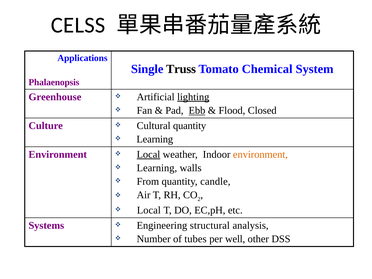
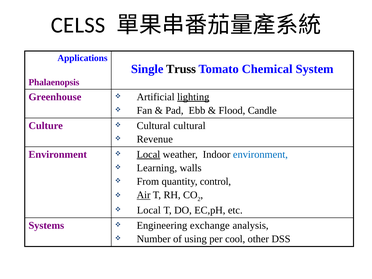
Ebb underline: present -> none
Closed: Closed -> Candle
Cultural quantity: quantity -> cultural
Learning at (155, 139): Learning -> Revenue
environment at (260, 154) colour: orange -> blue
candle: candle -> control
Air underline: none -> present
structural: structural -> exchange
tubes: tubes -> using
well: well -> cool
